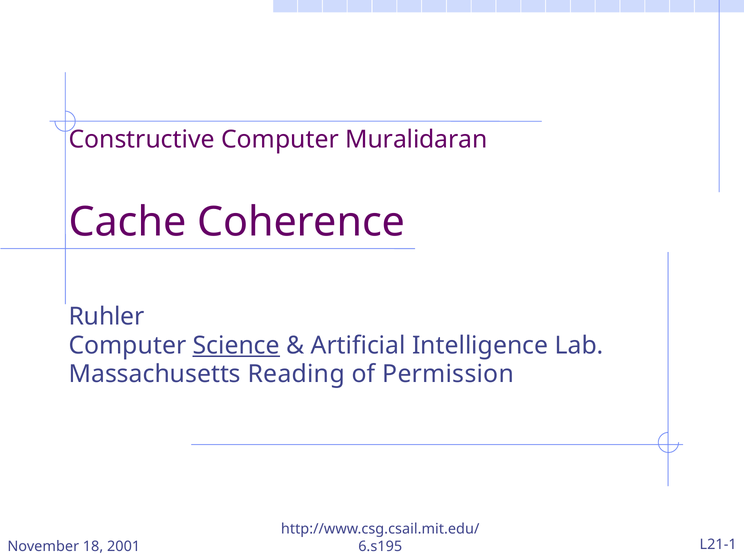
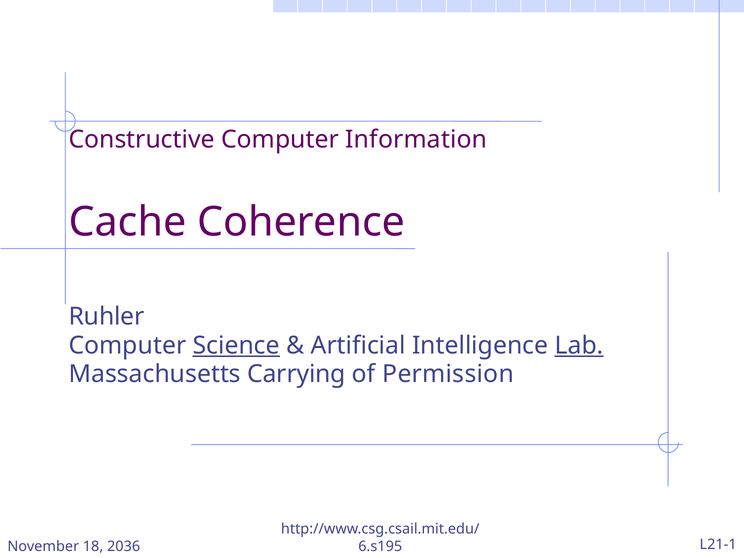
Muralidaran: Muralidaran -> Information
Lab underline: none -> present
Reading: Reading -> Carrying
2001: 2001 -> 2036
